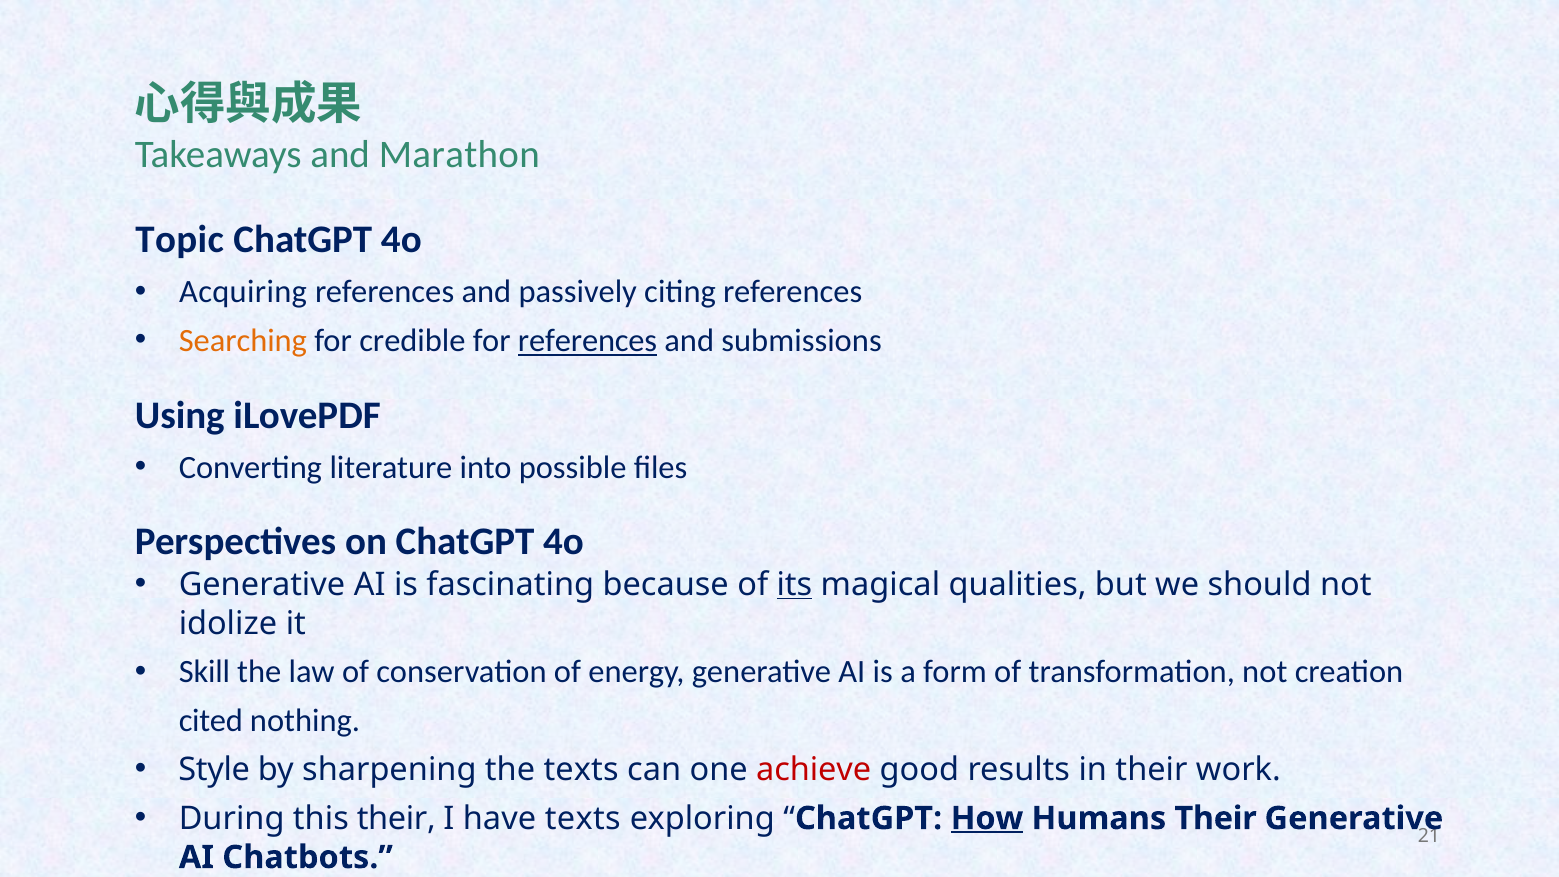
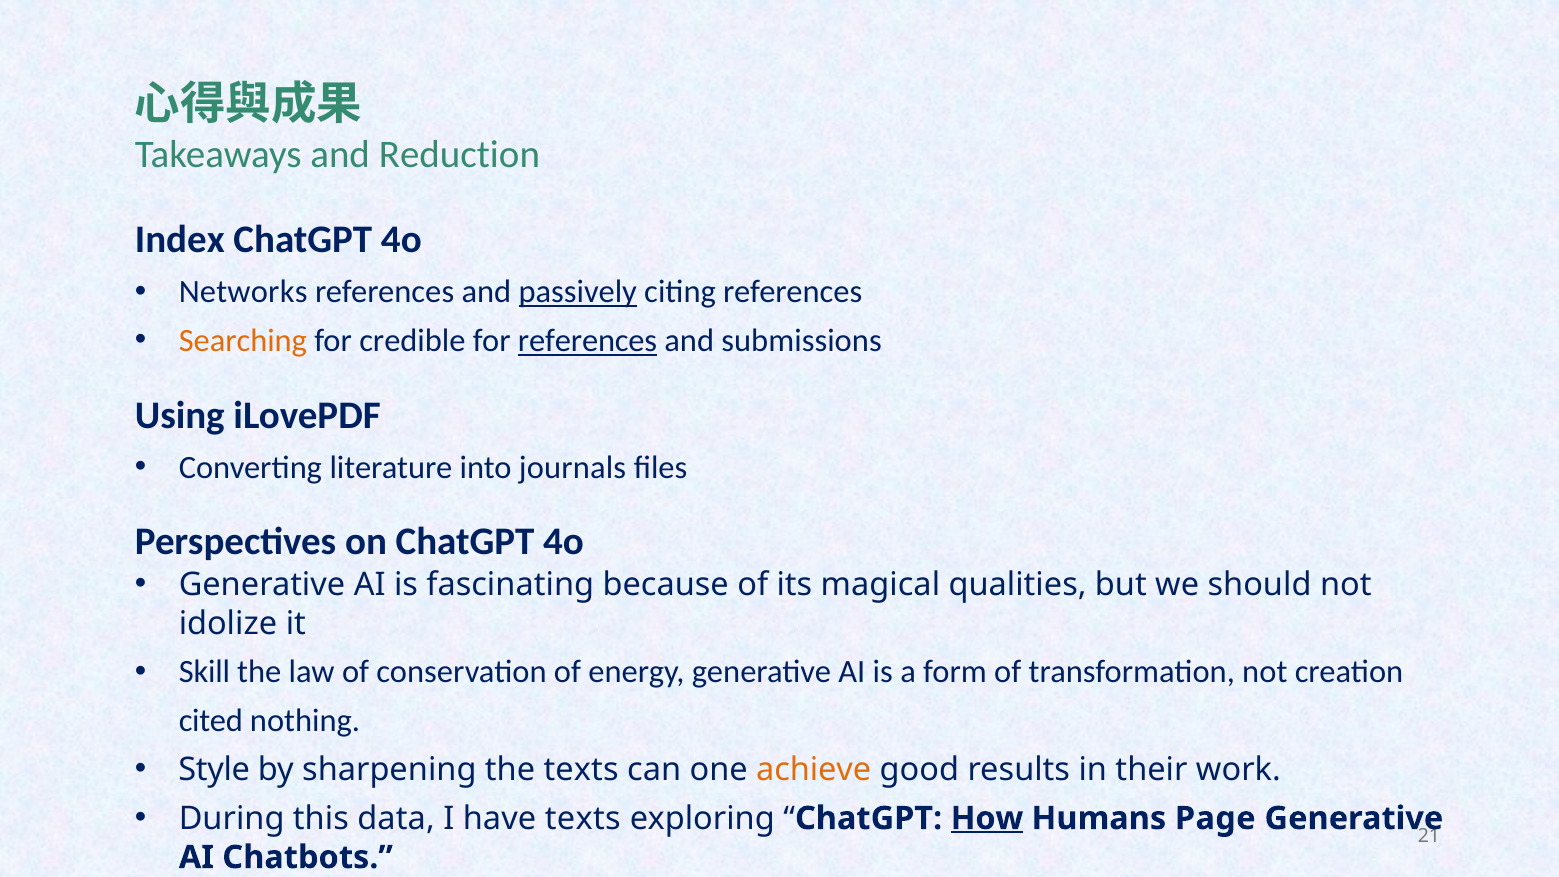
Marathon: Marathon -> Reduction
Topic: Topic -> Index
Acquiring: Acquiring -> Networks
passively underline: none -> present
possible: possible -> journals
its underline: present -> none
achieve colour: red -> orange
this their: their -> data
Humans Their: Their -> Page
